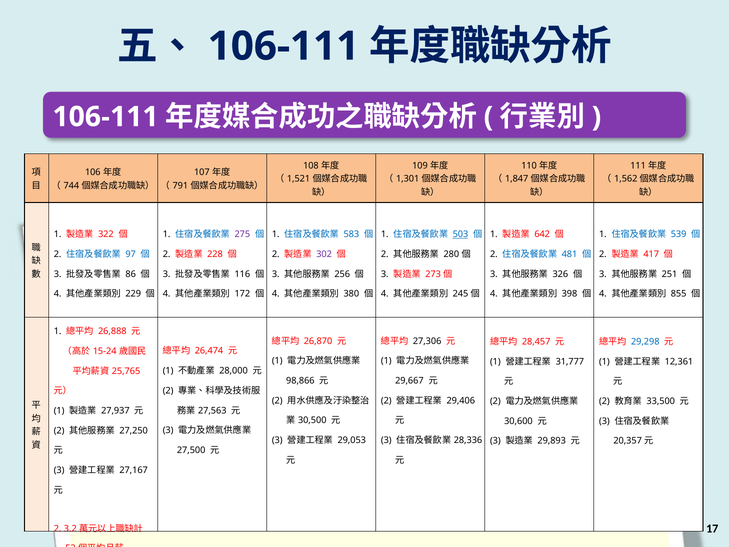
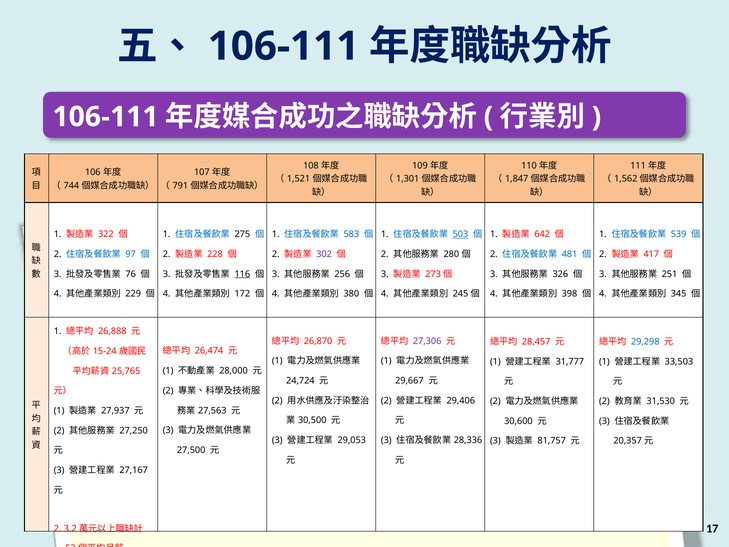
275 colour: purple -> black
86: 86 -> 76
116 underline: none -> present
855: 855 -> 345
27,306 colour: black -> purple
12,361: 12,361 -> 33,503
98,866: 98,866 -> 24,724
33,500: 33,500 -> 31,530
29,893: 29,893 -> 81,757
